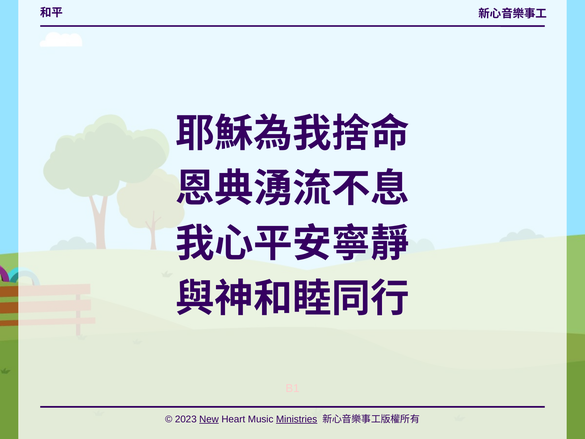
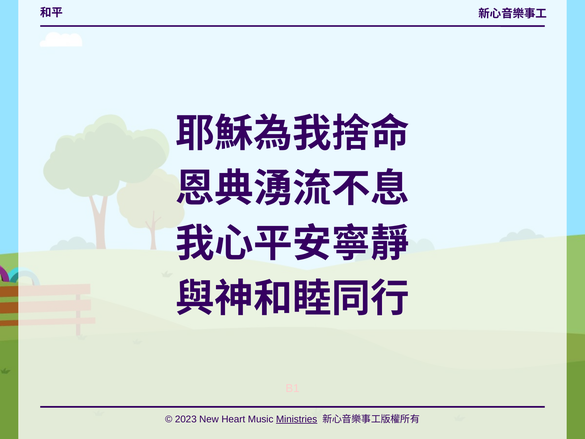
New underline: present -> none
